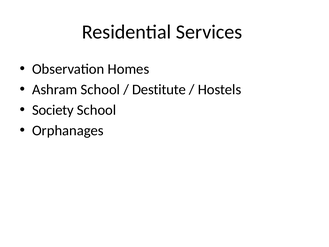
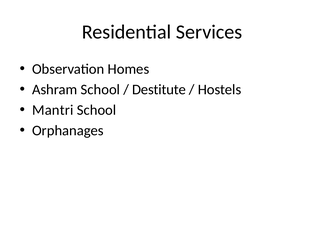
Society: Society -> Mantri
